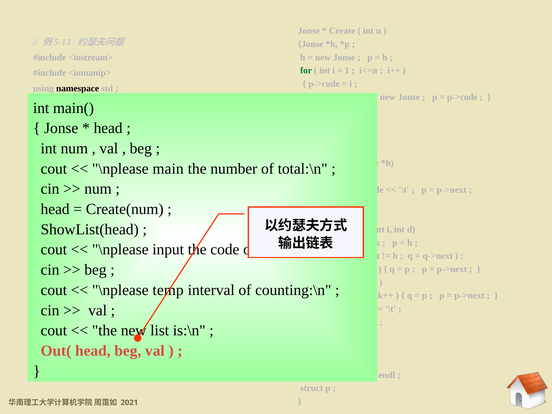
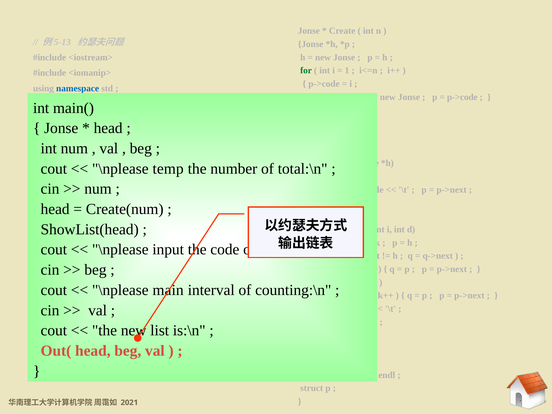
namespace colour: black -> blue
main: main -> temp
temp: temp -> main
